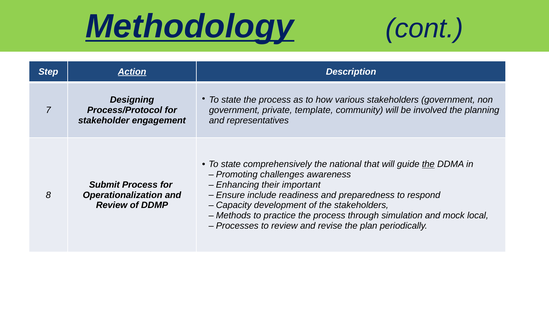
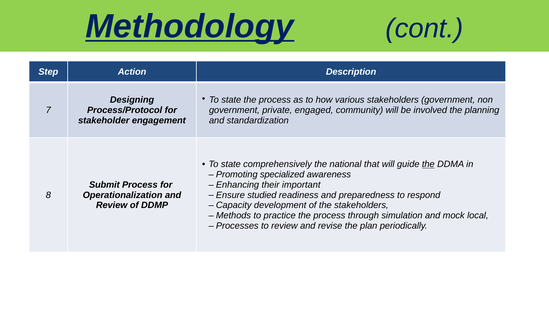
Action underline: present -> none
template: template -> engaged
representatives: representatives -> standardization
challenges: challenges -> specialized
include: include -> studied
